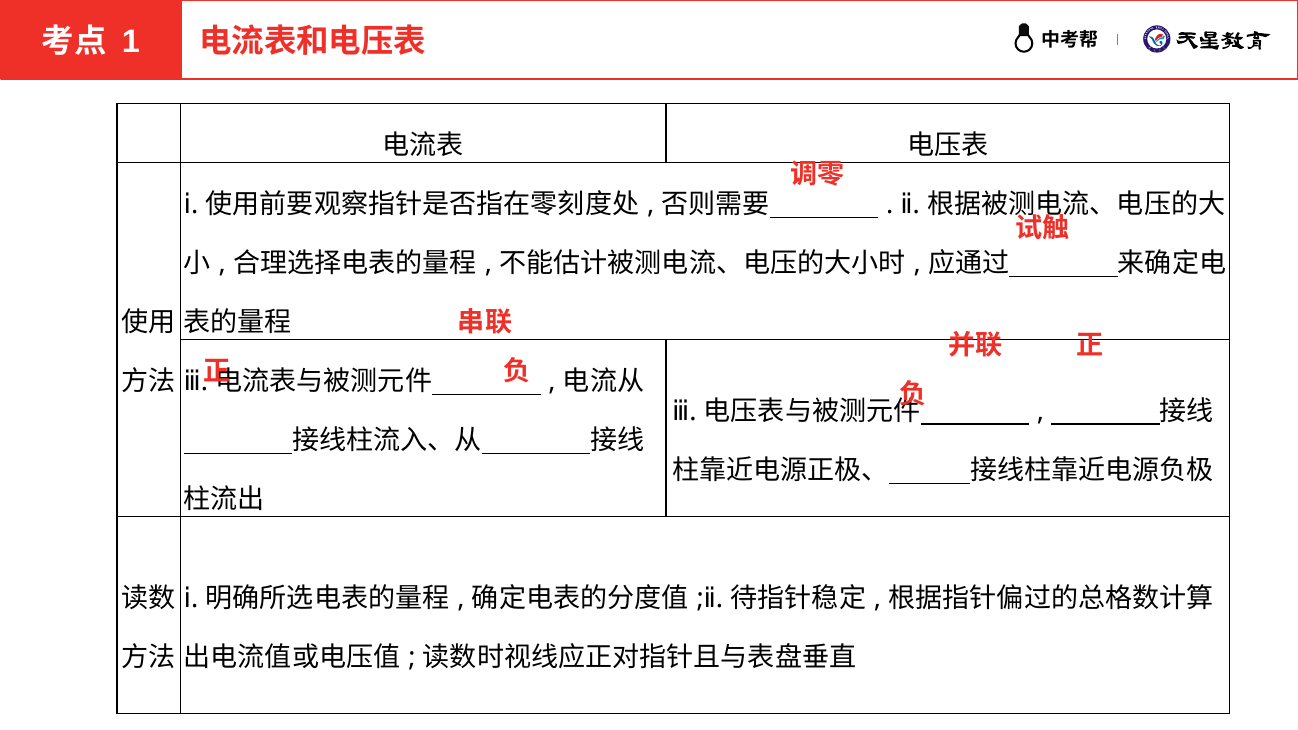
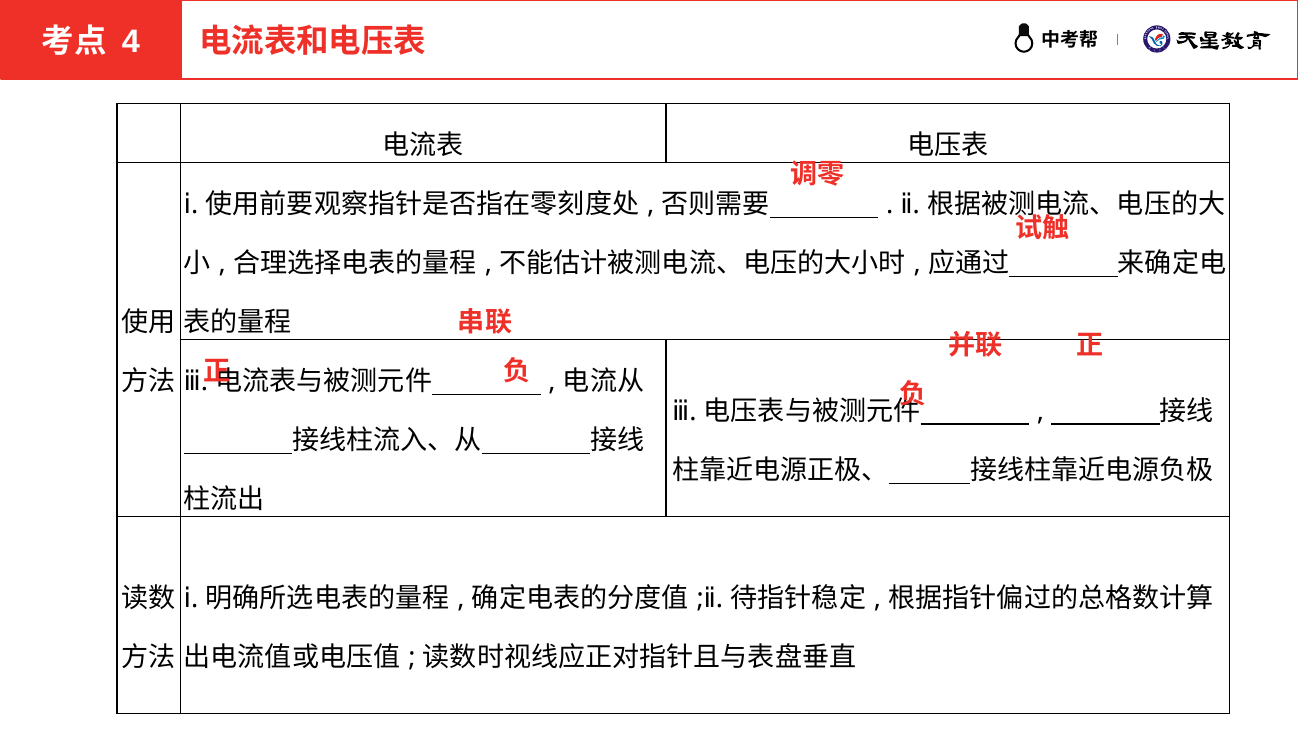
1: 1 -> 4
